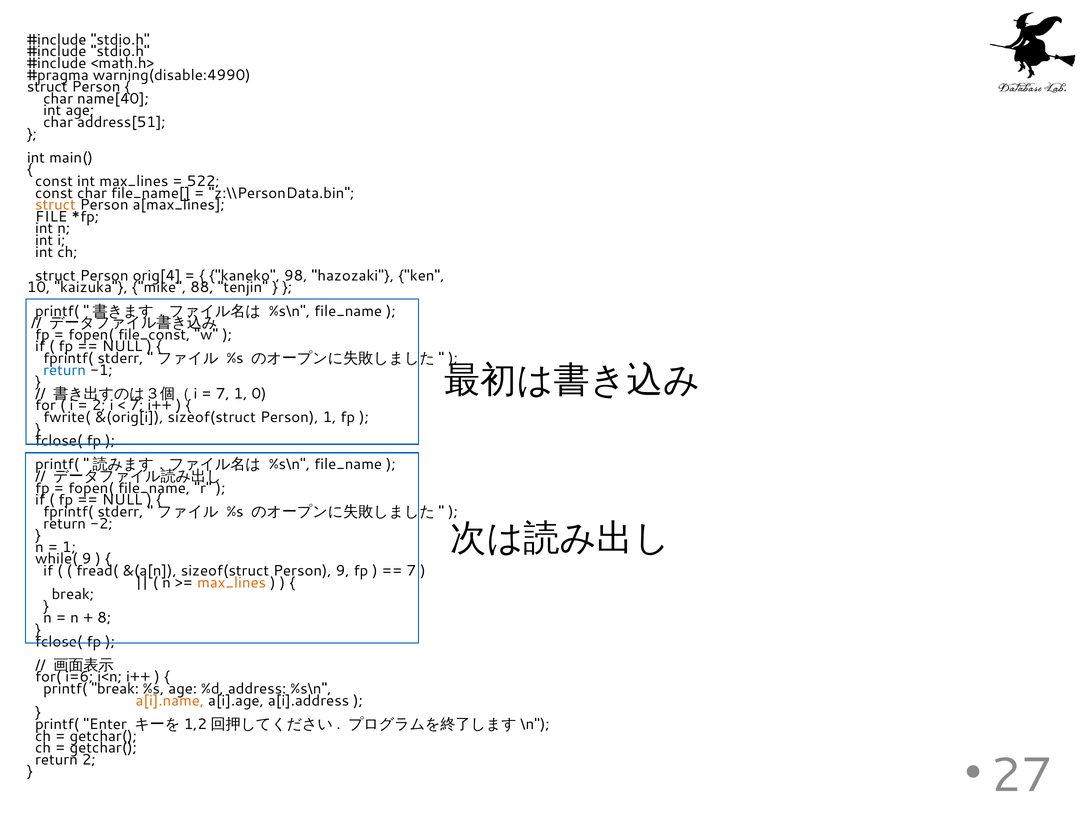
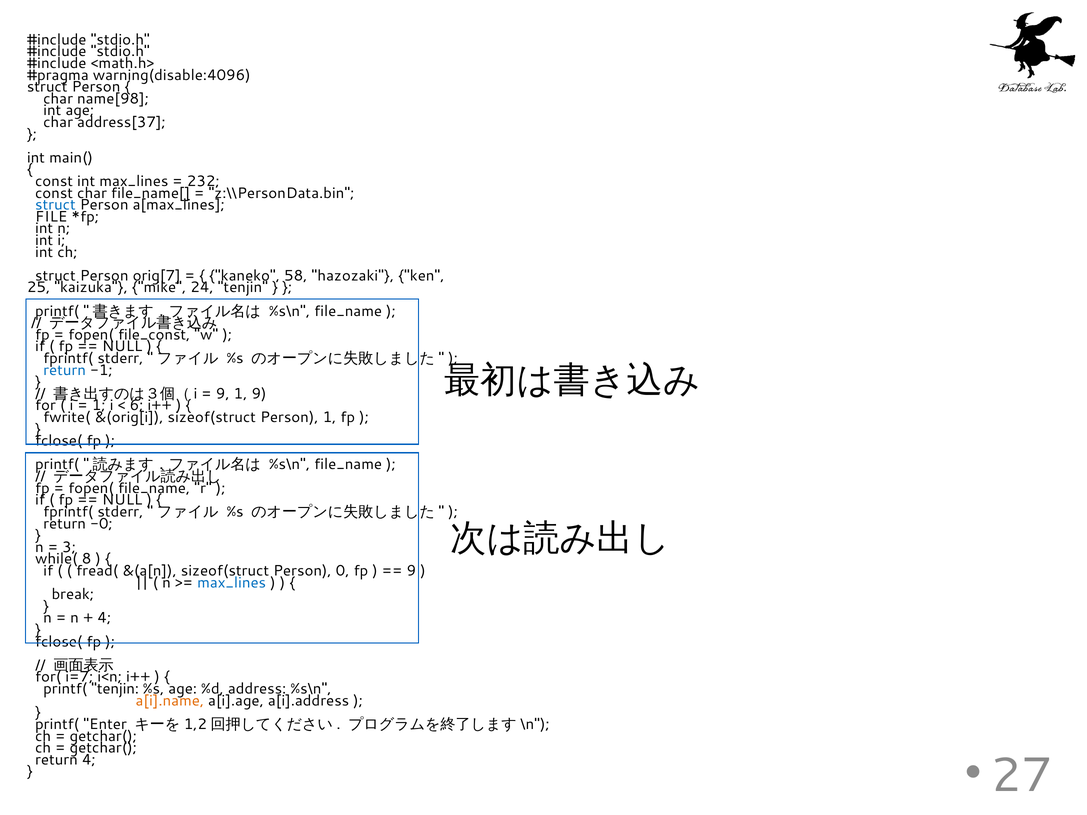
warning(disable:4990: warning(disable:4990 -> warning(disable:4096
name[40: name[40 -> name[98
address[51: address[51 -> address[37
522: 522 -> 232
struct at (55, 205) colour: orange -> blue
orig[4: orig[4 -> orig[7
98: 98 -> 58
10: 10 -> 25
88: 88 -> 24
7 at (223, 394): 7 -> 9
1 0: 0 -> 9
2 at (99, 406): 2 -> 1
7 at (136, 406): 7 -> 6
-2: -2 -> -0
1 at (69, 547): 1 -> 3
while( 9: 9 -> 8
Person 9: 9 -> 0
7 at (411, 571): 7 -> 9
max_lines at (232, 583) colour: orange -> blue
8 at (104, 618): 8 -> 4
i=6: i=6 -> i=7
printf( break: break -> tenjin
return 2: 2 -> 4
